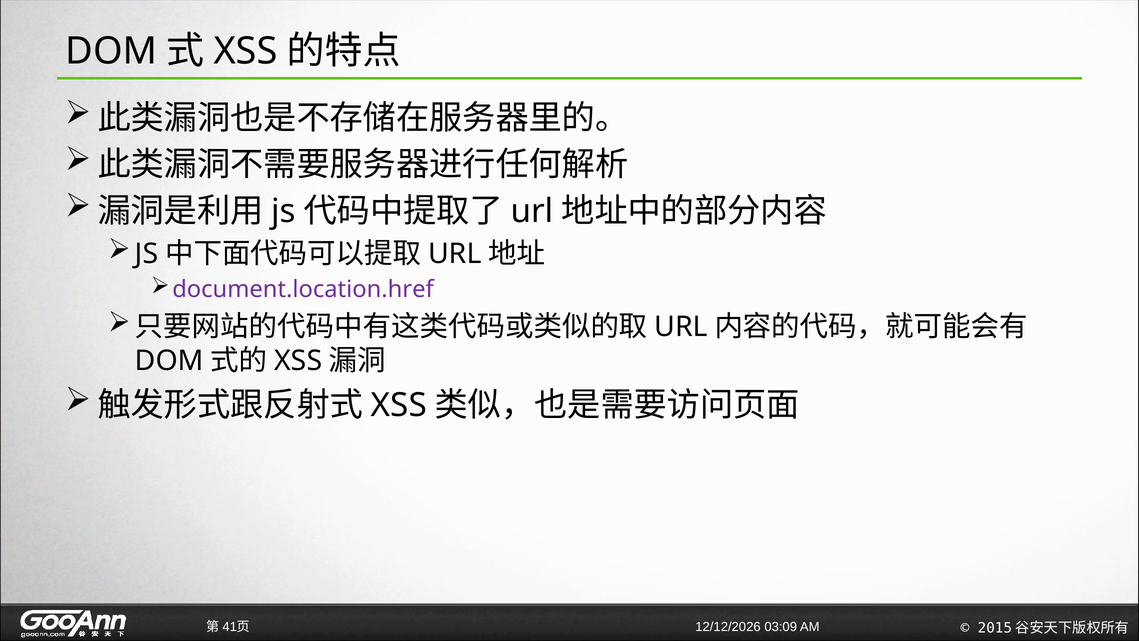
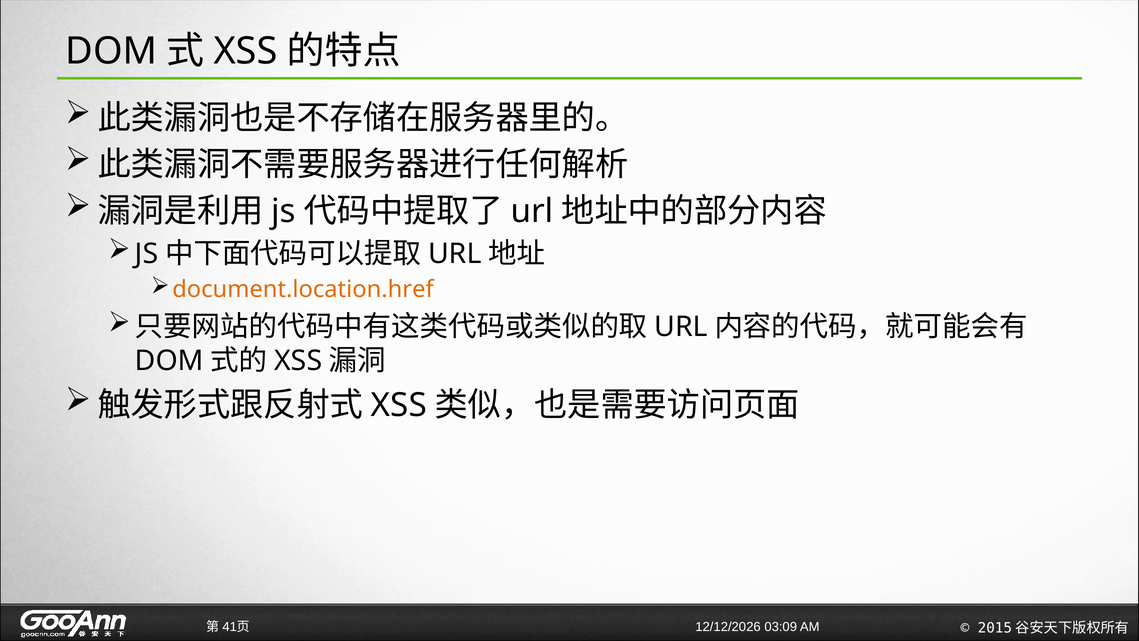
document.location.href colour: purple -> orange
